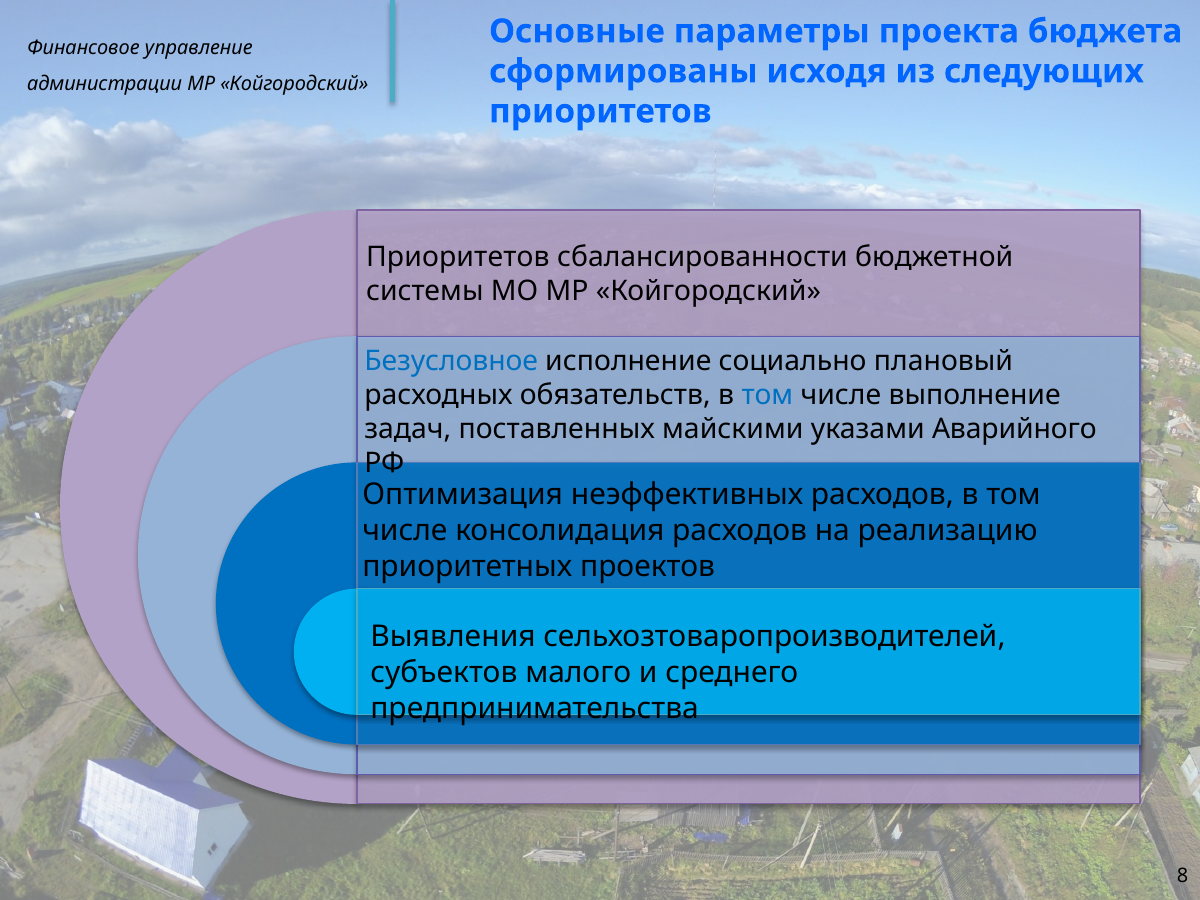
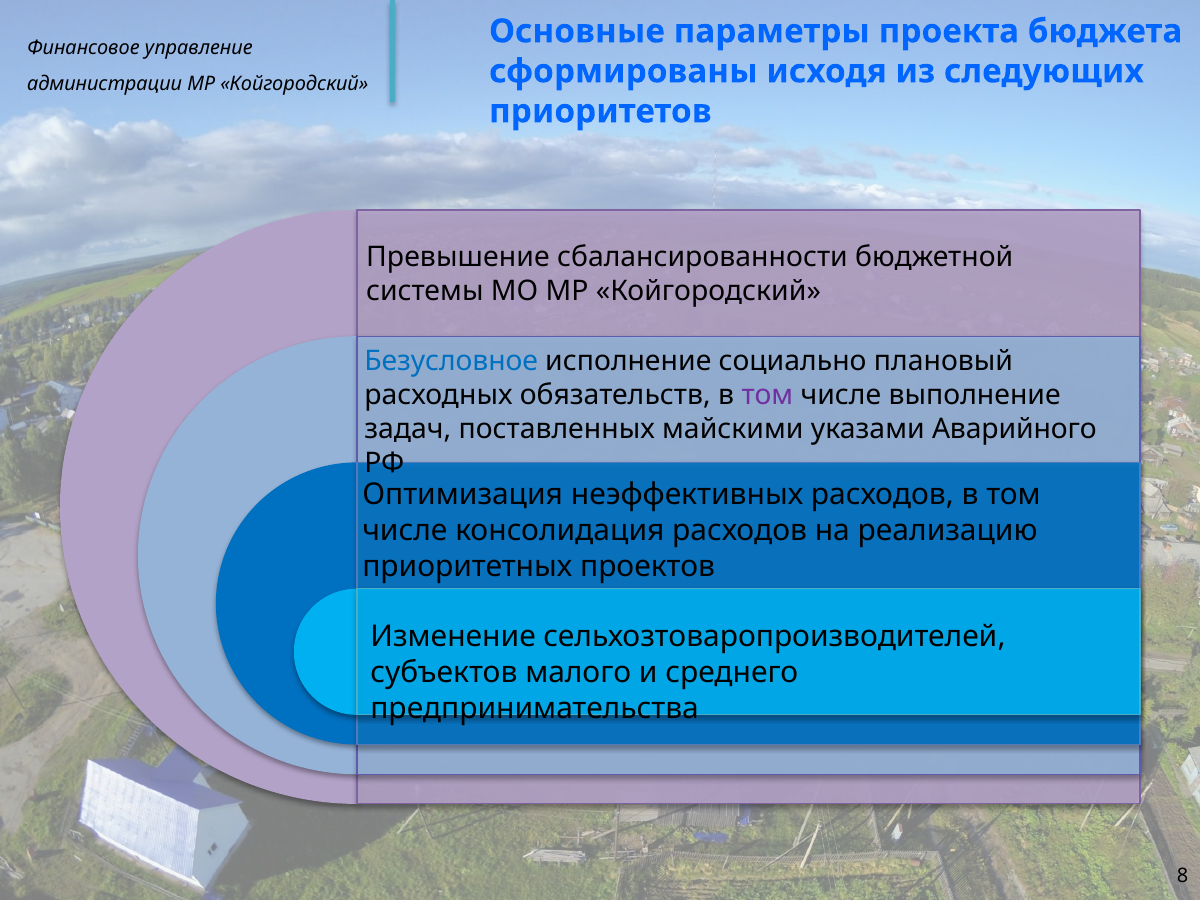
Приоритетов at (458, 257): Приоритетов -> Превышение
том at (767, 395) colour: blue -> purple
Выявления: Выявления -> Изменение
